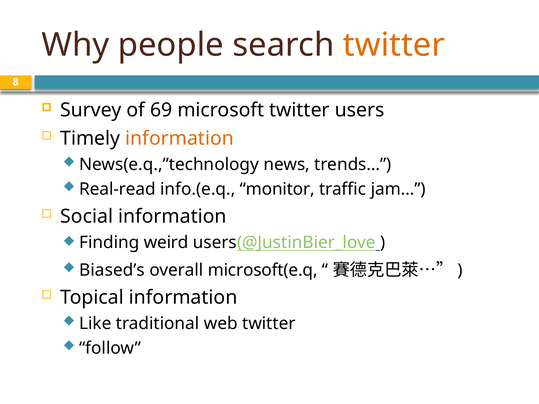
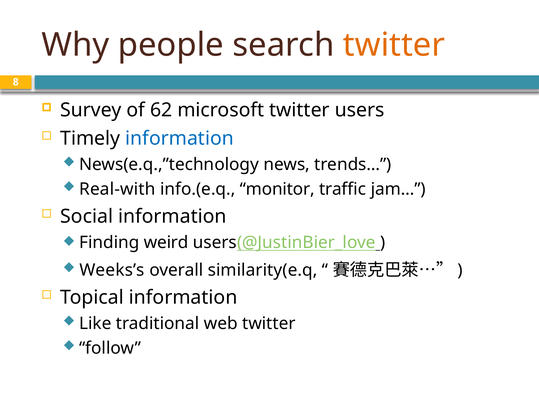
69: 69 -> 62
information at (180, 139) colour: orange -> blue
Real-read: Real-read -> Real-with
Biased’s: Biased’s -> Weeks’s
microsoft(e.q: microsoft(e.q -> similarity(e.q
